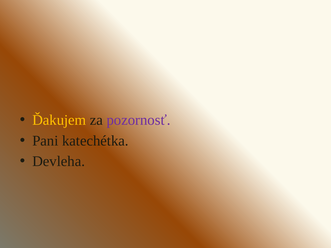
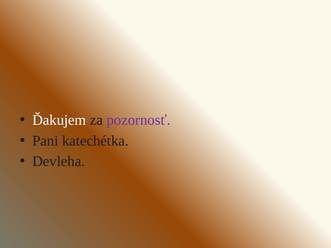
Ďakujem colour: yellow -> white
